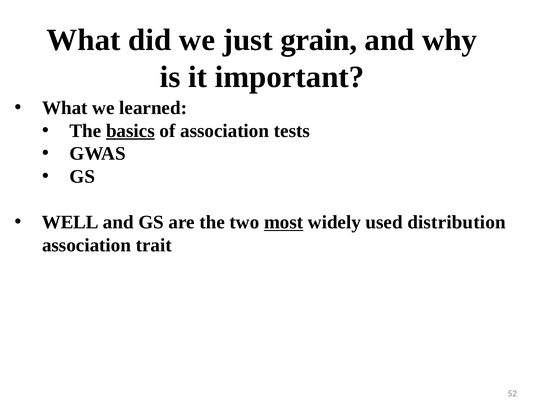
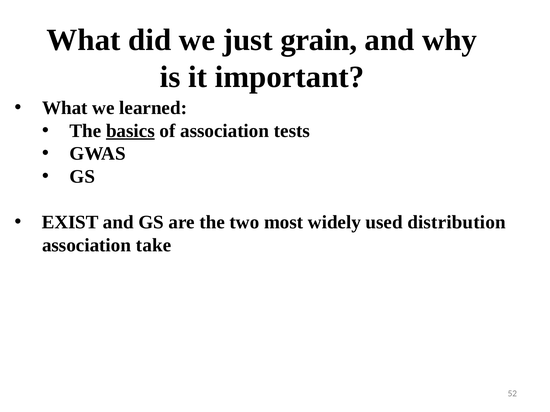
WELL: WELL -> EXIST
most underline: present -> none
trait: trait -> take
